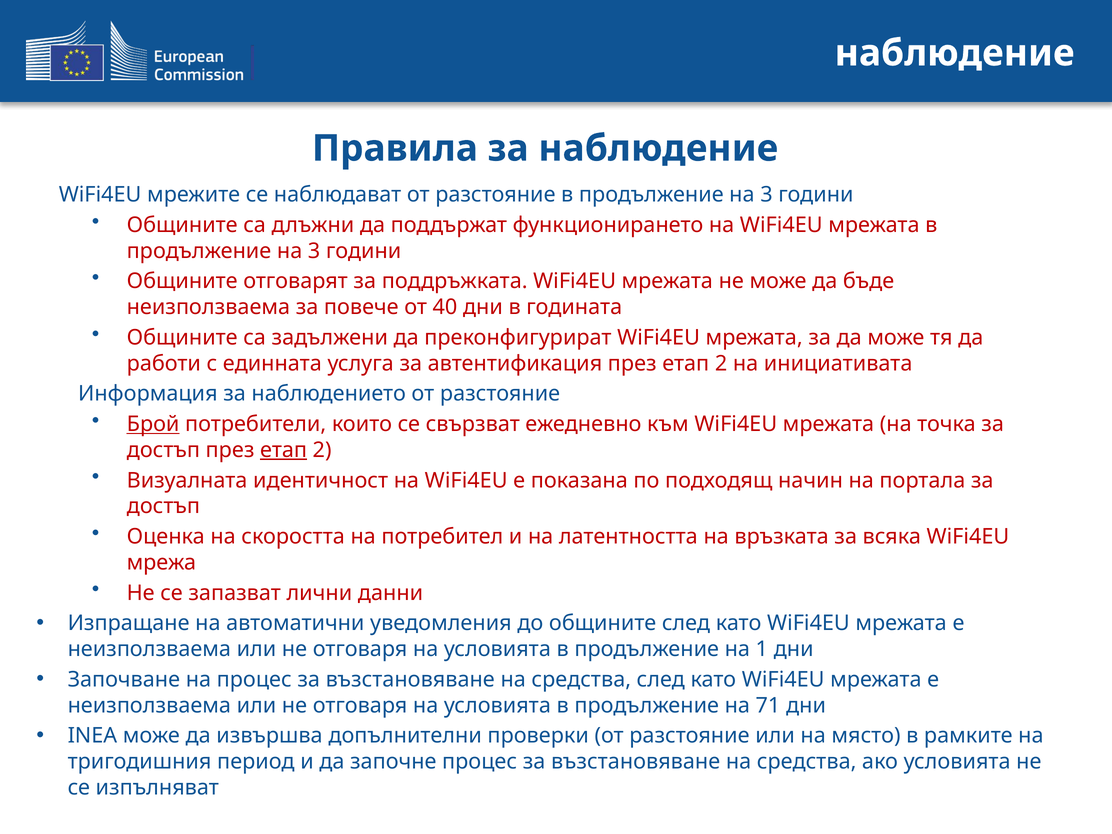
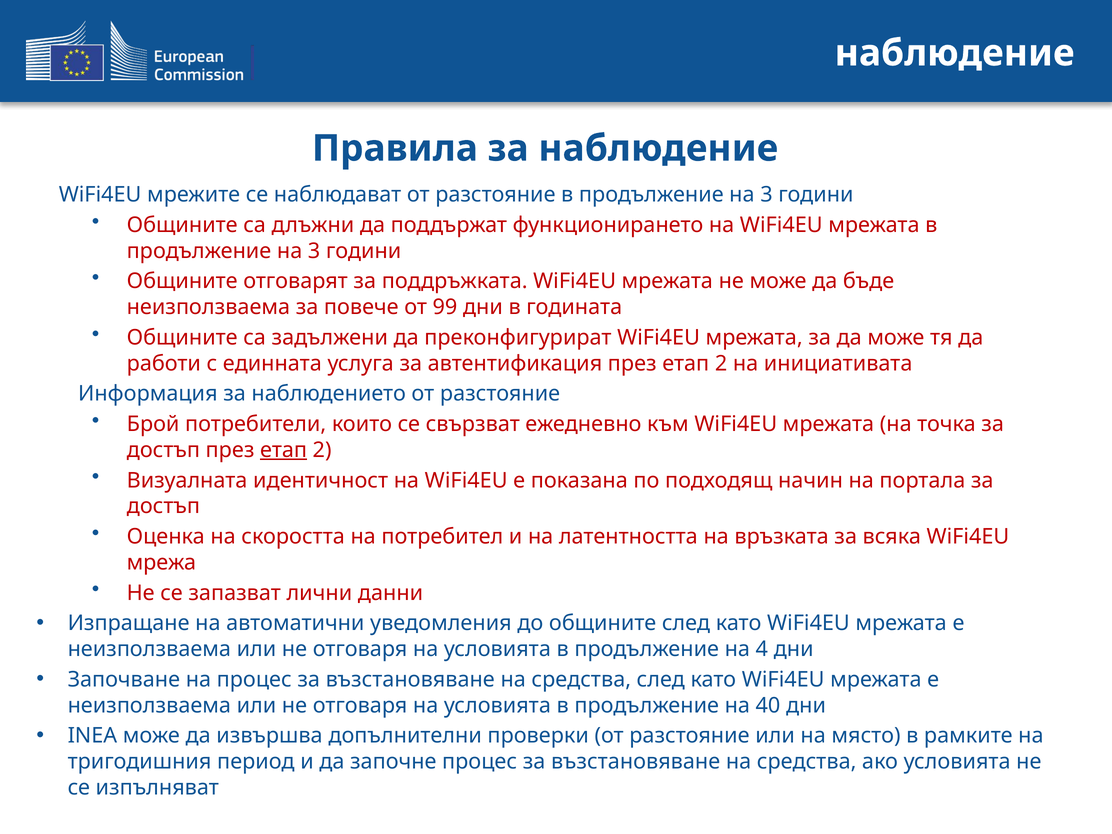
40: 40 -> 99
Брой underline: present -> none
1: 1 -> 4
71: 71 -> 40
